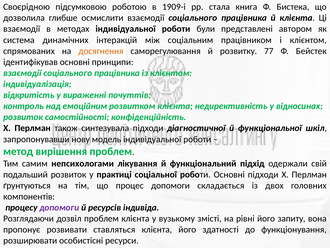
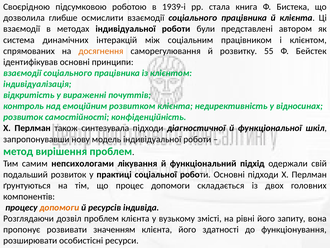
1909-і: 1909-і -> 1939-і
77: 77 -> 55
допомоги at (59, 207) colour: purple -> orange
ставляться: ставляться -> значенням
